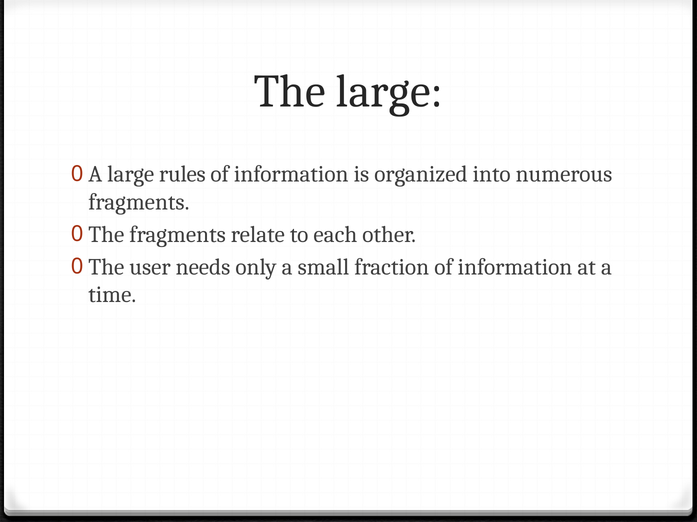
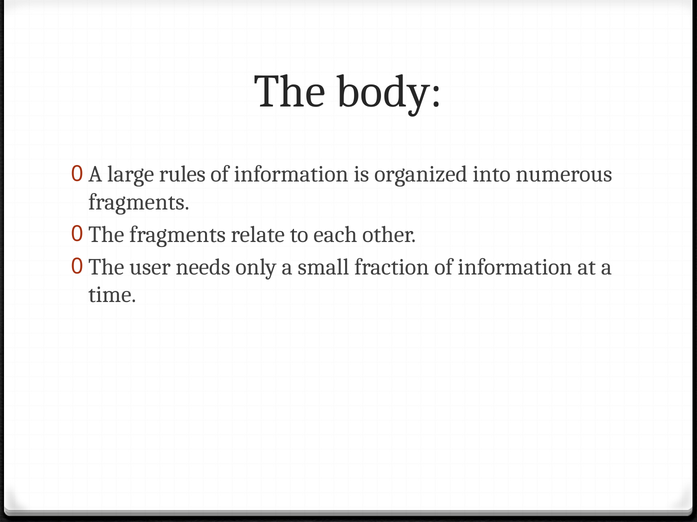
The large: large -> body
